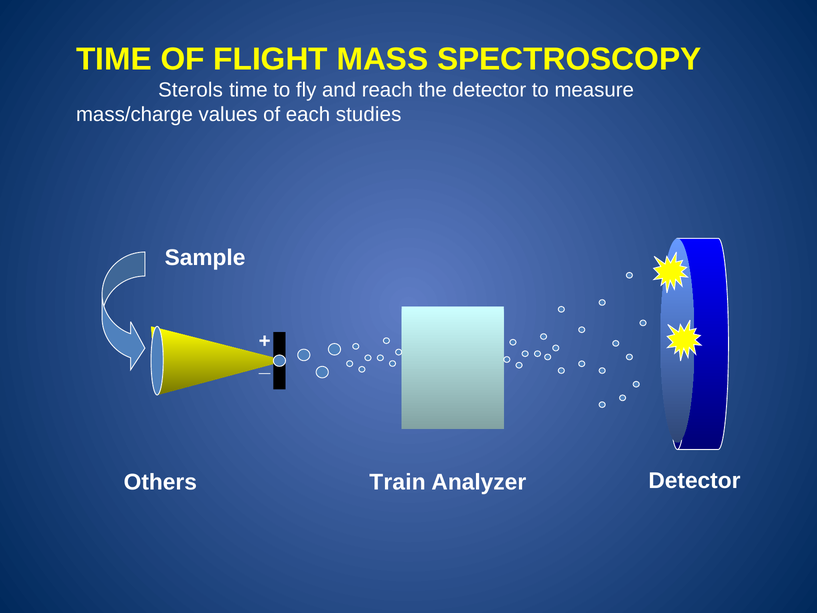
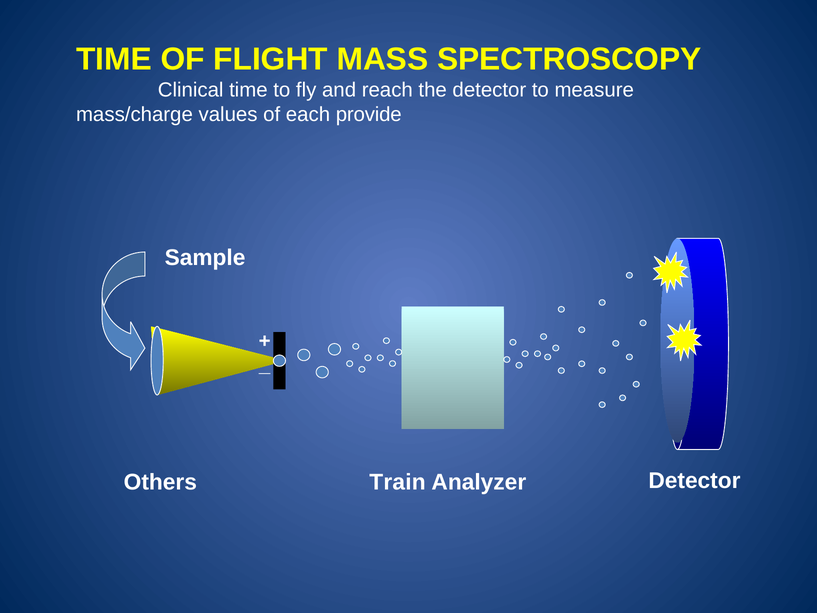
Sterols: Sterols -> Clinical
studies: studies -> provide
